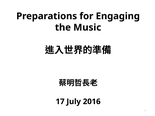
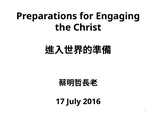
Music: Music -> Christ
